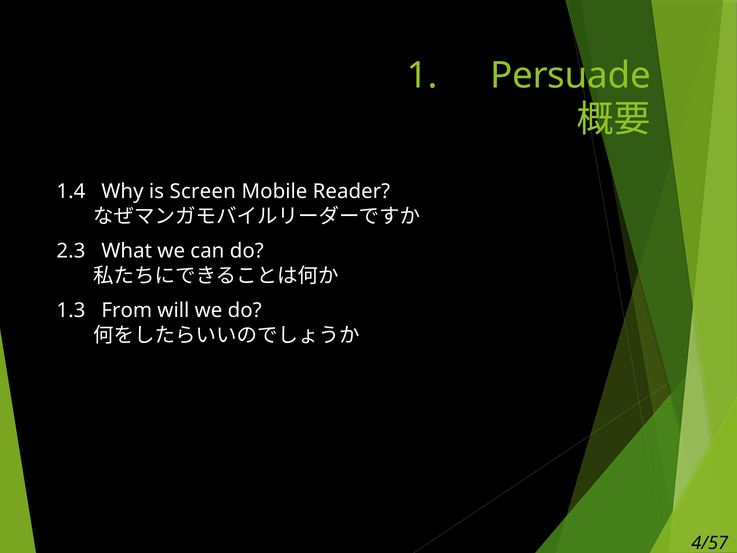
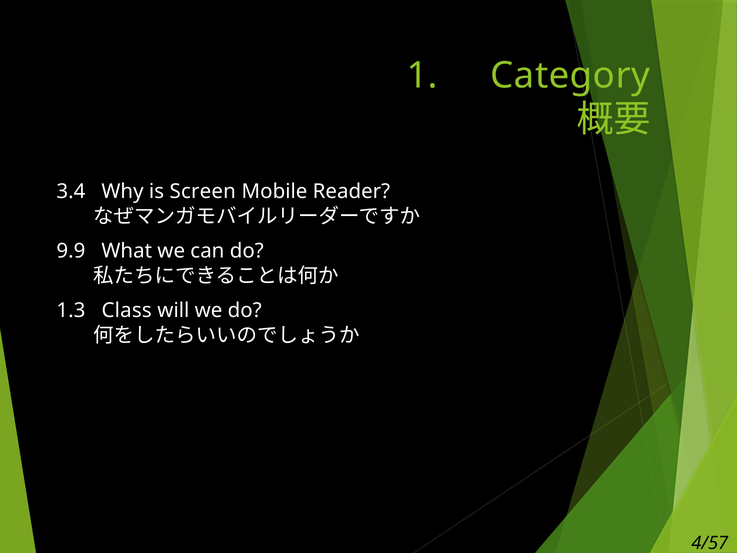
Persuade: Persuade -> Category
1.4: 1.4 -> 3.4
2.3: 2.3 -> 9.9
From: From -> Class
